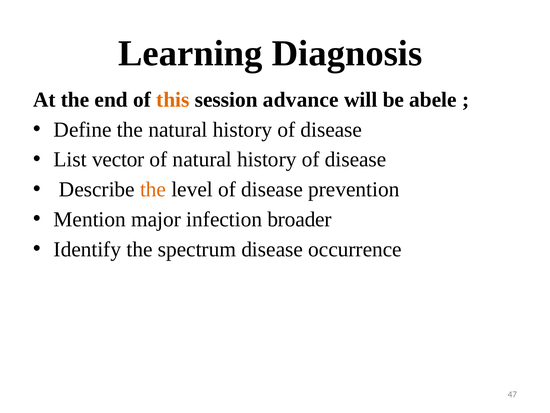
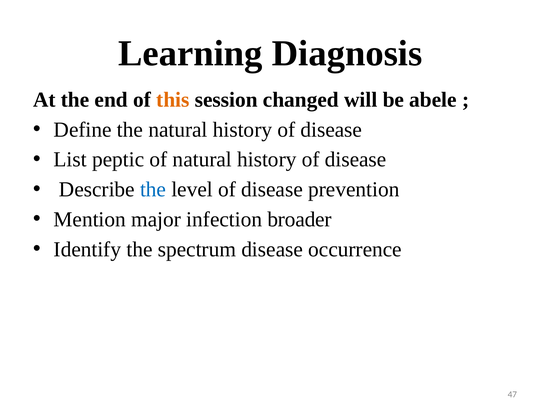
advance: advance -> changed
vector: vector -> peptic
the at (153, 189) colour: orange -> blue
